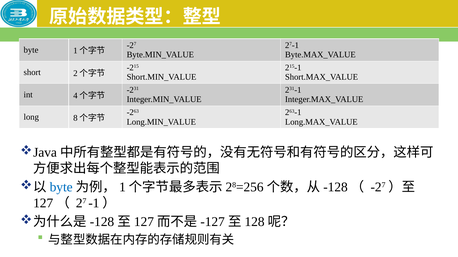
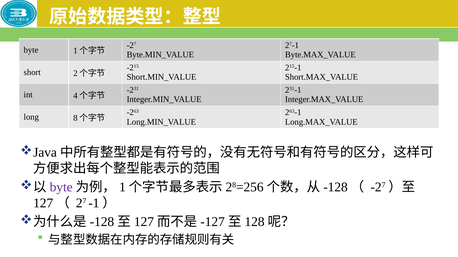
byte at (61, 188) colour: blue -> purple
